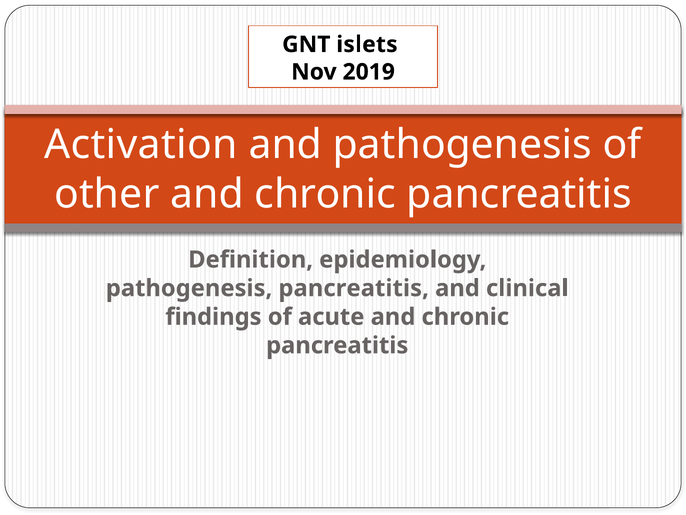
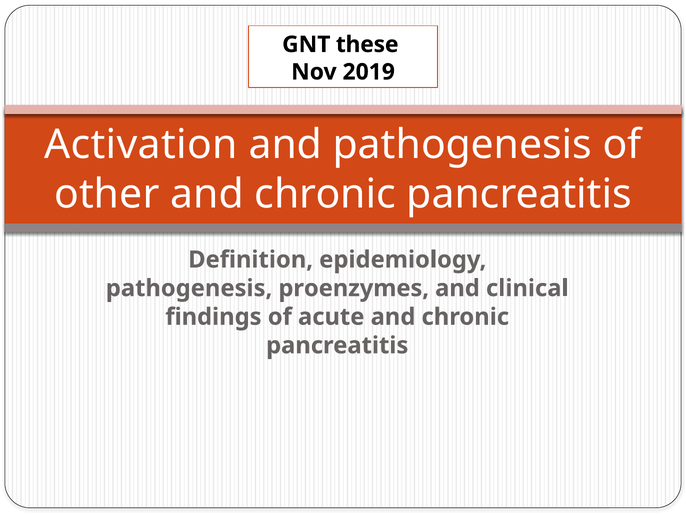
islets: islets -> these
pathogenesis pancreatitis: pancreatitis -> proenzymes
